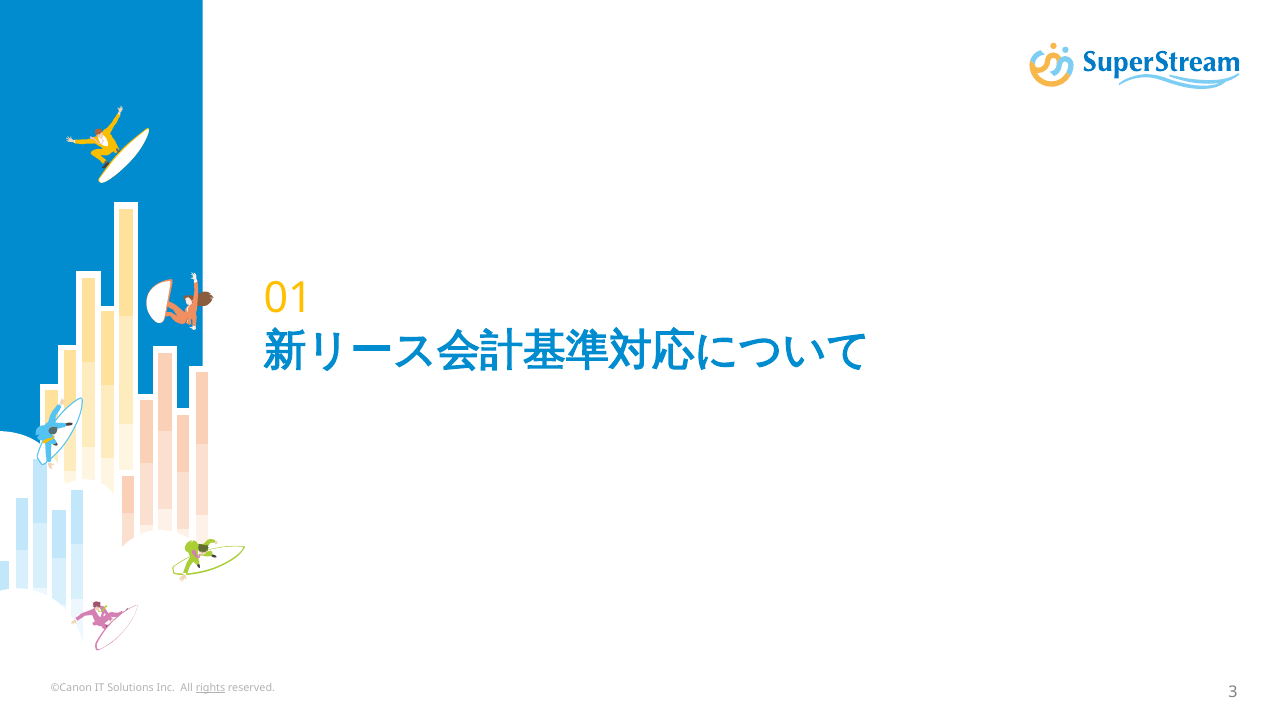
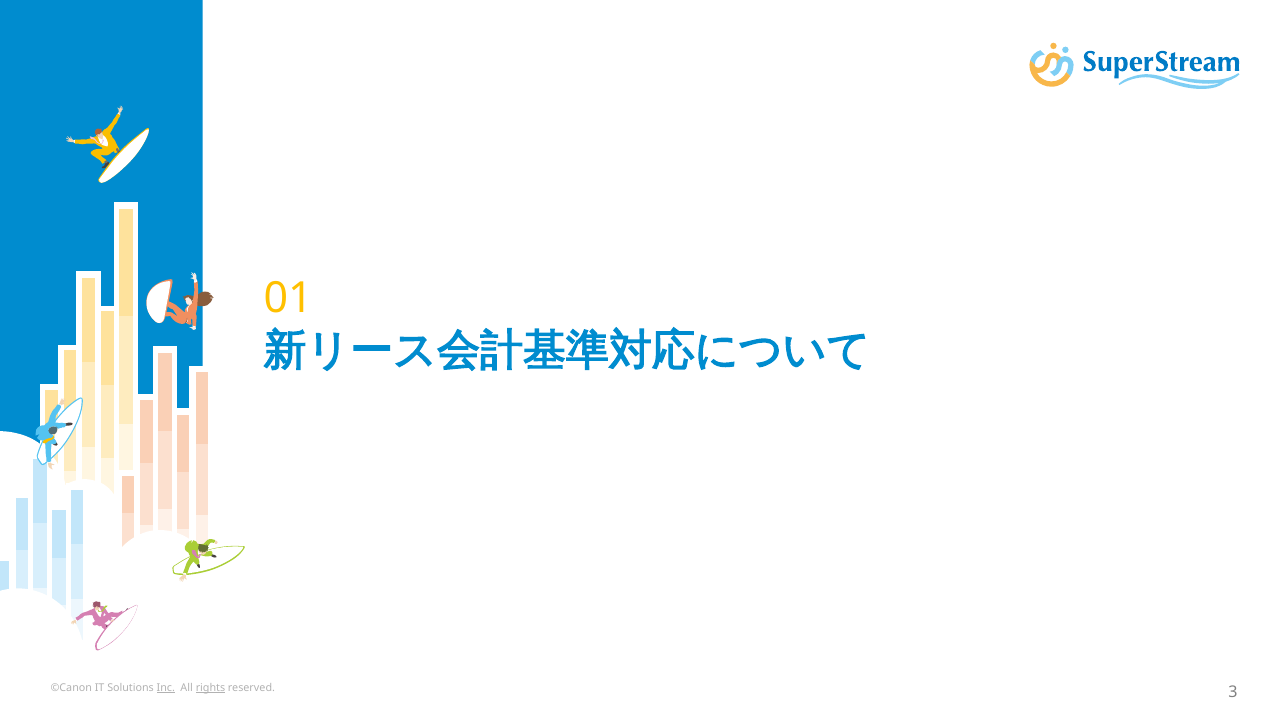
Inc underline: none -> present
